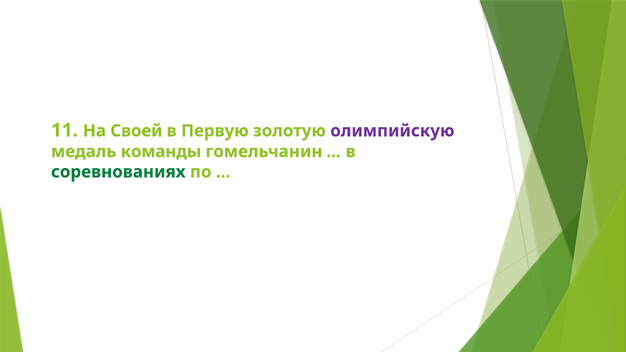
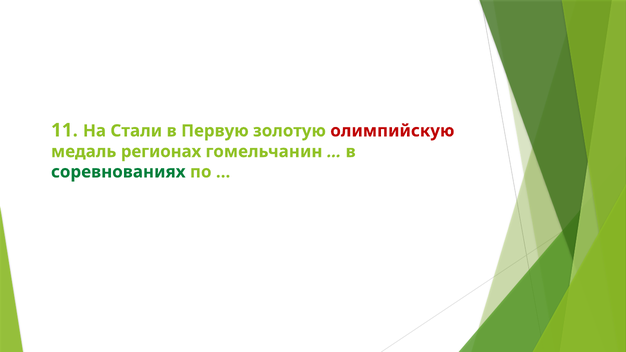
Своей: Своей -> Стали
олимпийскую colour: purple -> red
команды: команды -> регионах
